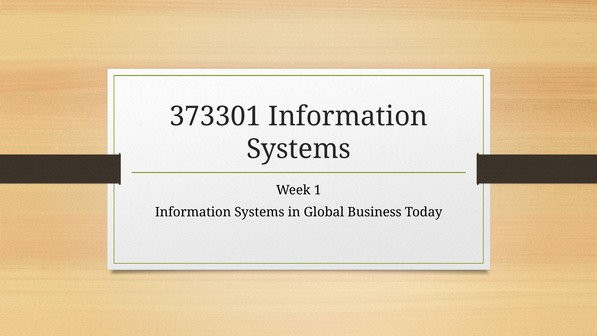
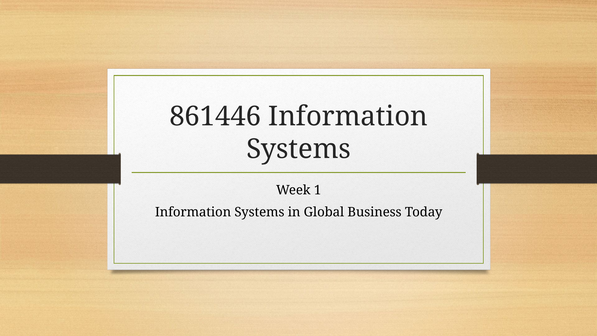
373301: 373301 -> 861446
